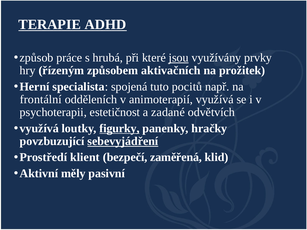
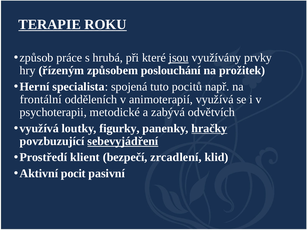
ADHD: ADHD -> ROKU
aktivačních: aktivačních -> poslouchání
estetičnost: estetičnost -> metodické
zadané: zadané -> zabývá
figurky underline: present -> none
hračky underline: none -> present
zaměřená: zaměřená -> zrcadlení
měly: měly -> pocit
